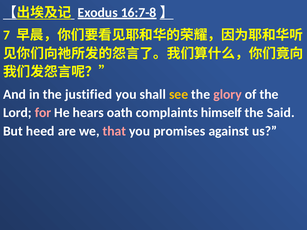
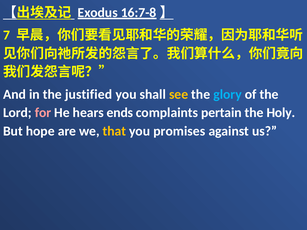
glory colour: pink -> light blue
oath: oath -> ends
himself: himself -> pertain
Said: Said -> Holy
heed: heed -> hope
that colour: pink -> yellow
